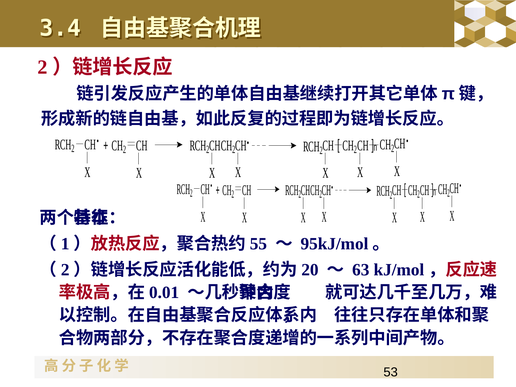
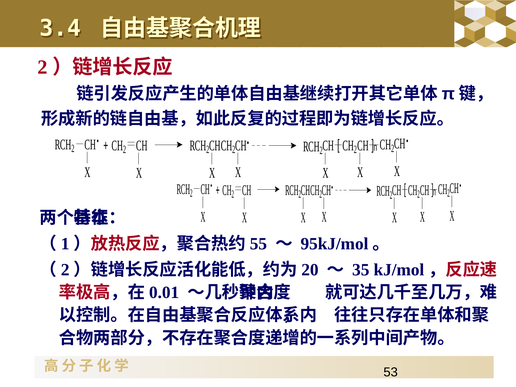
63: 63 -> 35
